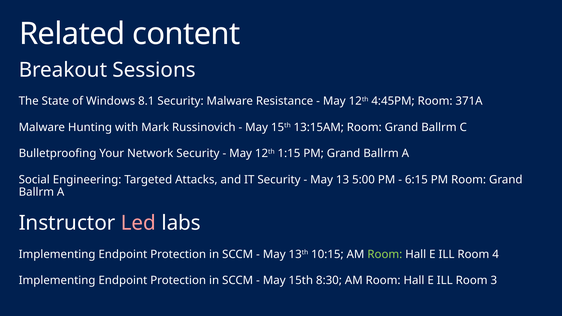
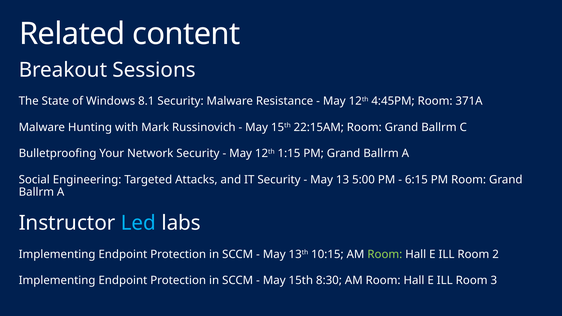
13:15AM: 13:15AM -> 22:15AM
Led colour: pink -> light blue
4: 4 -> 2
